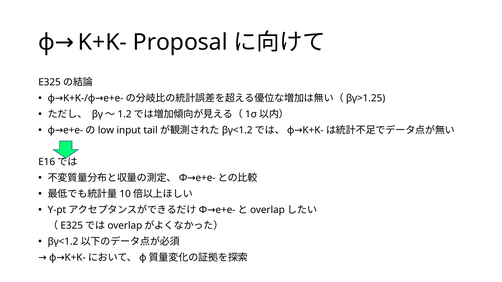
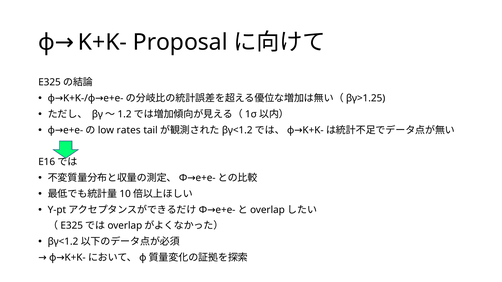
input: input -> rates
